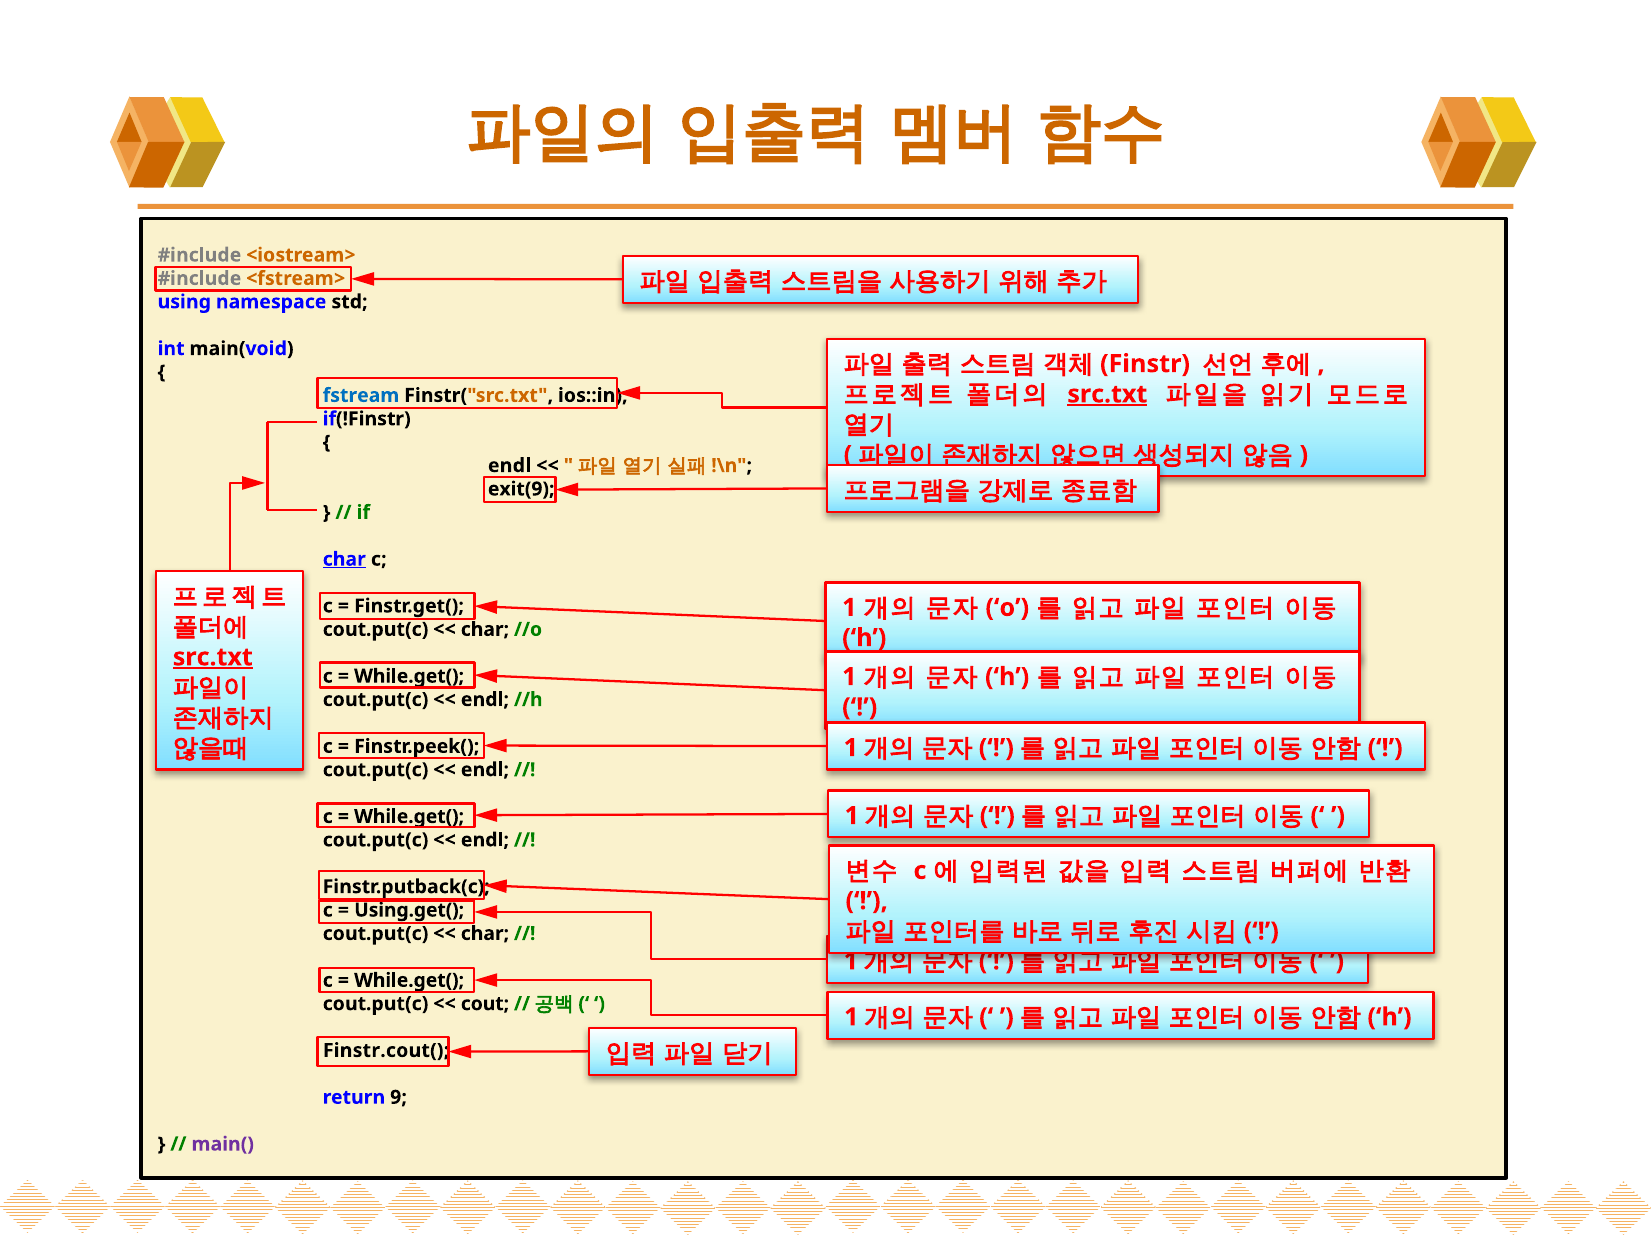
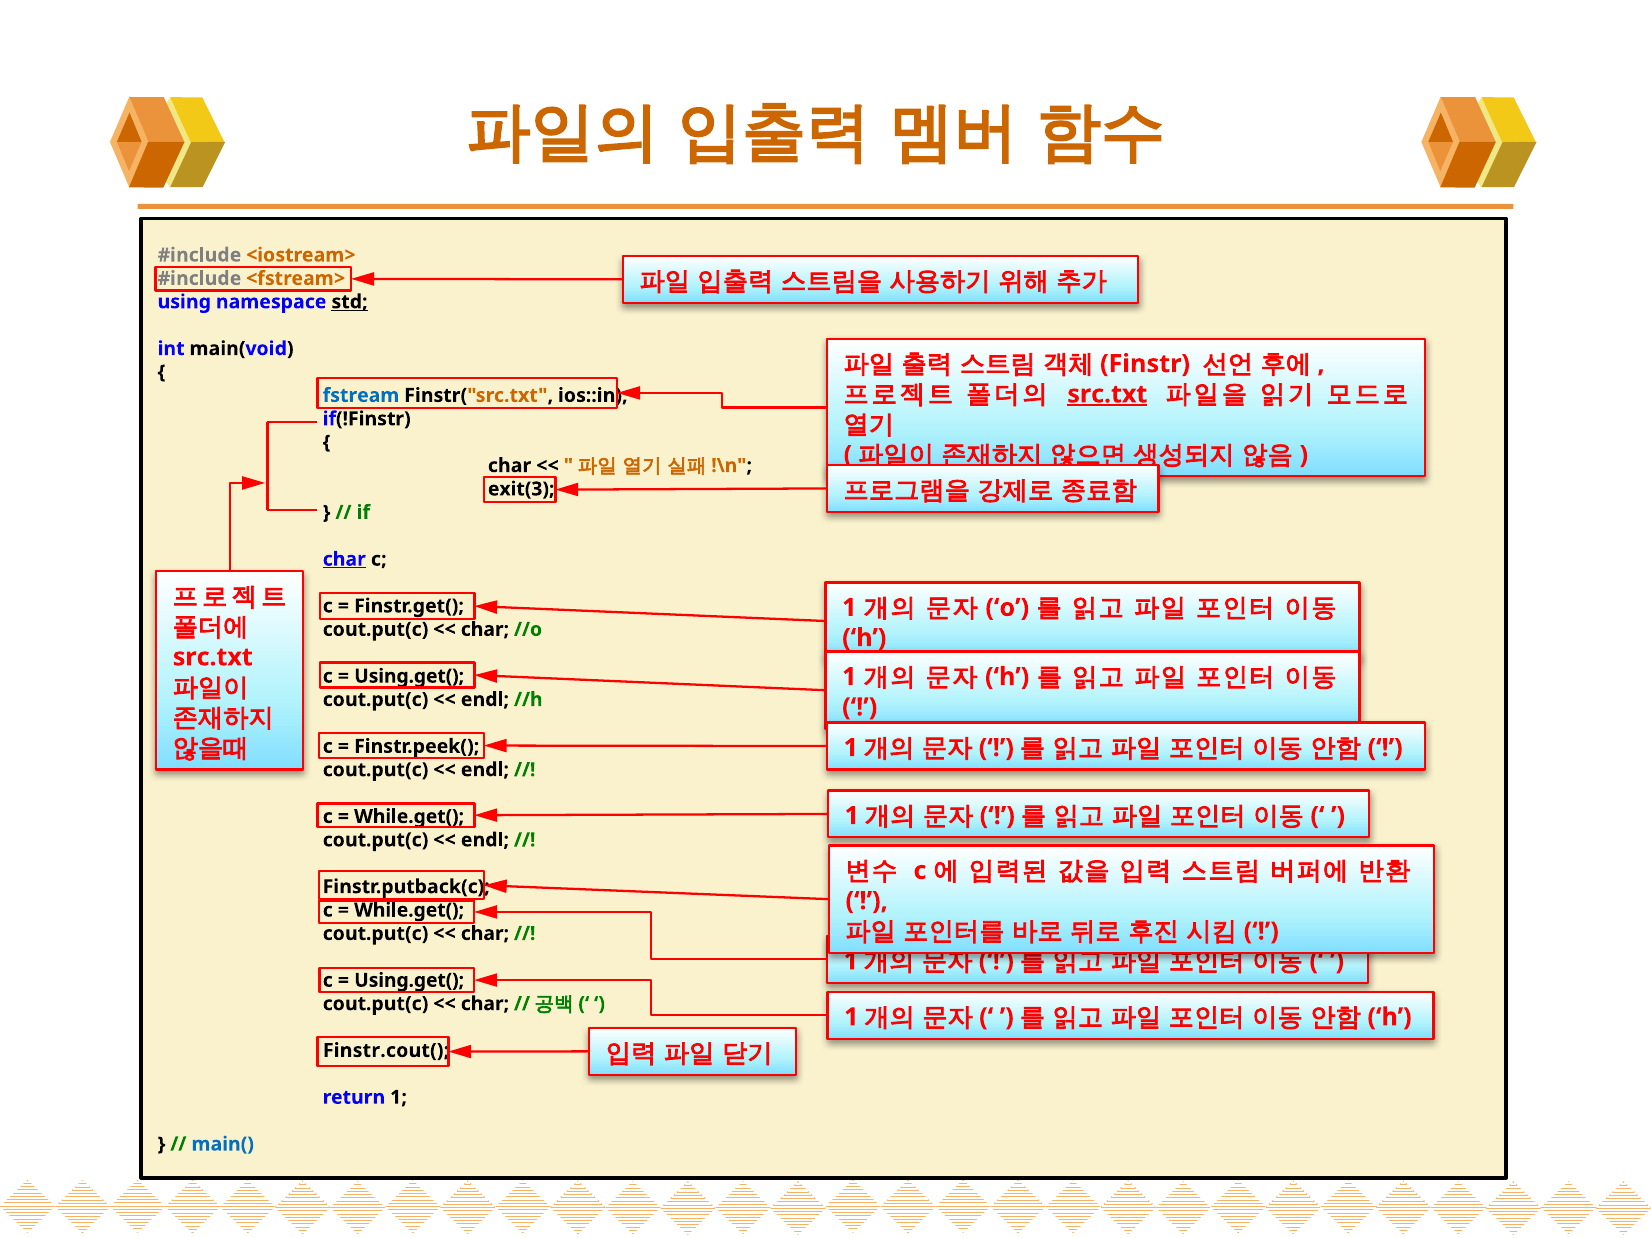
std underline: none -> present
endl at (509, 466): endl -> char
exit(9: exit(9 -> exit(3
src.txt at (213, 657) underline: present -> none
While.get( at (409, 676): While.get( -> Using.get(
Using.get( at (409, 910): Using.get( -> While.get(
While.get( at (409, 981): While.get( -> Using.get(
cout at (485, 1004): cout -> char
return 9: 9 -> 1
main( colour: purple -> blue
